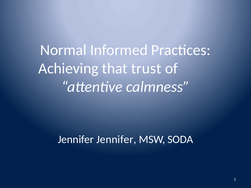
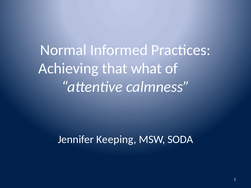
trust: trust -> what
Jennifer Jennifer: Jennifer -> Keeping
